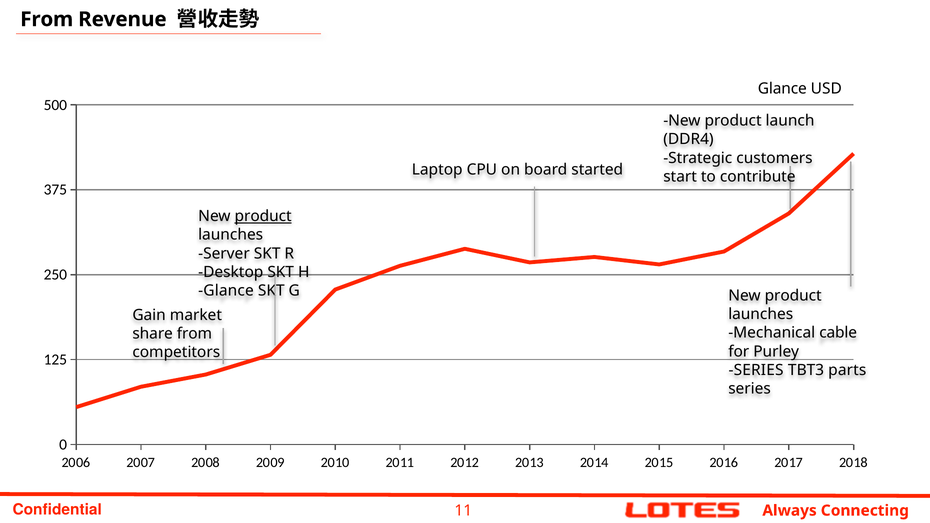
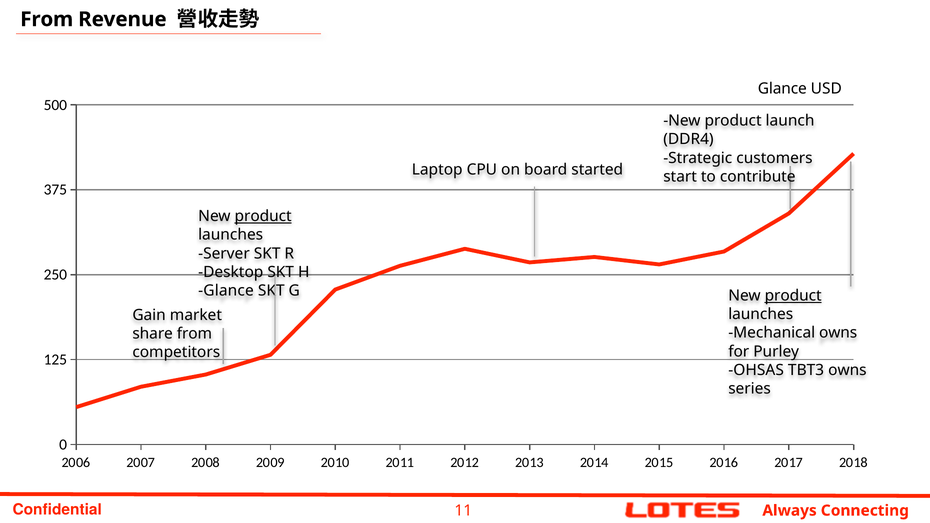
product at (793, 296) underline: none -> present
Mechanical cable: cable -> owns
SERIES at (756, 370): SERIES -> OHSAS
TBT3 parts: parts -> owns
